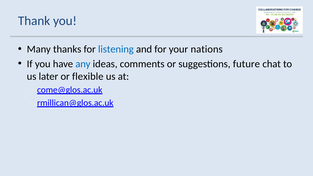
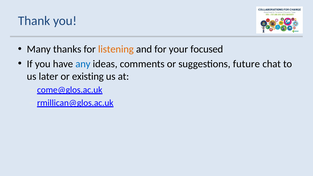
listening colour: blue -> orange
nations: nations -> focused
flexible: flexible -> existing
